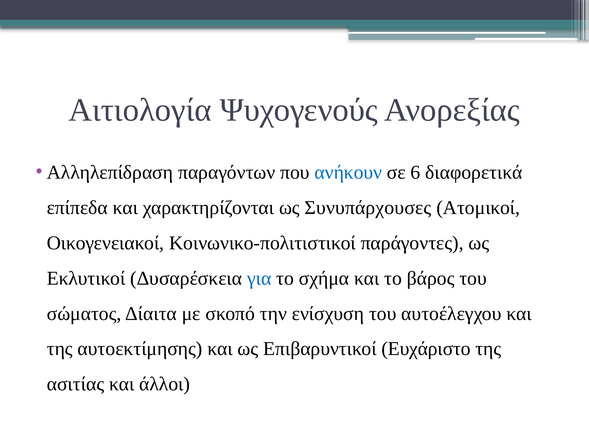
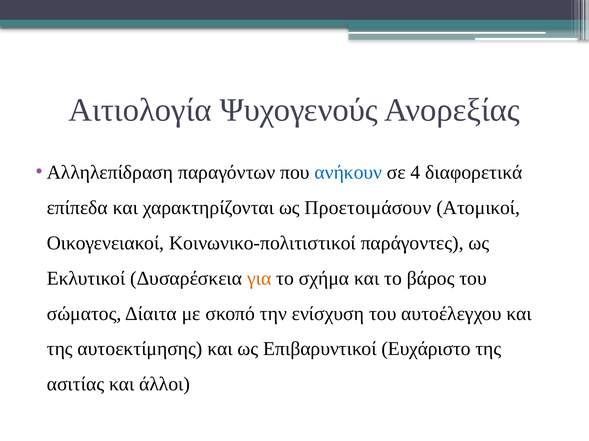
6: 6 -> 4
Συνυπάρχουσες: Συνυπάρχουσες -> Προετοιμάσουν
για colour: blue -> orange
